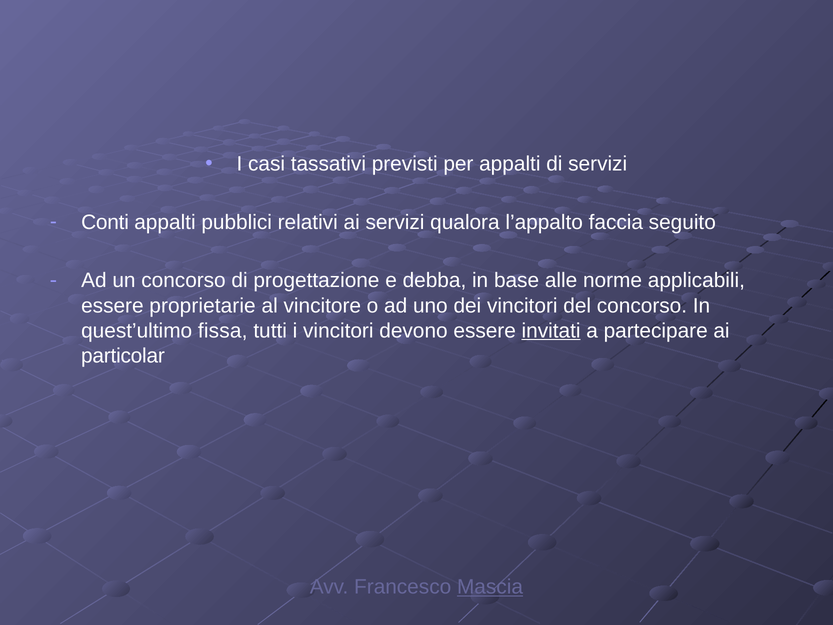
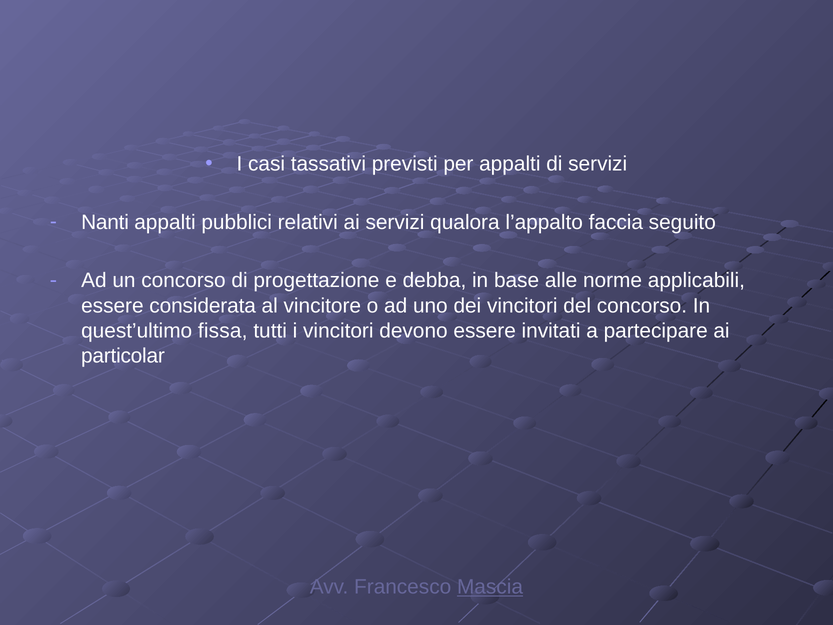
Conti: Conti -> Nanti
proprietarie: proprietarie -> considerata
invitati underline: present -> none
